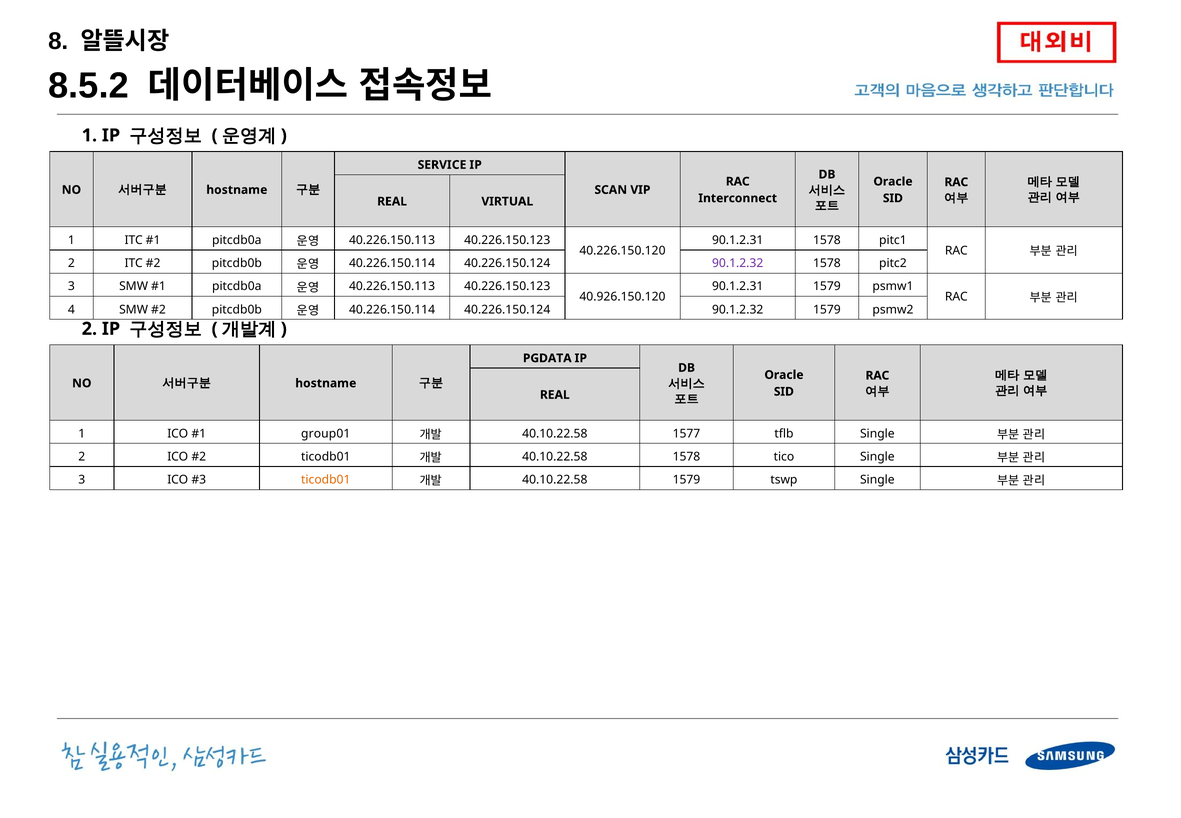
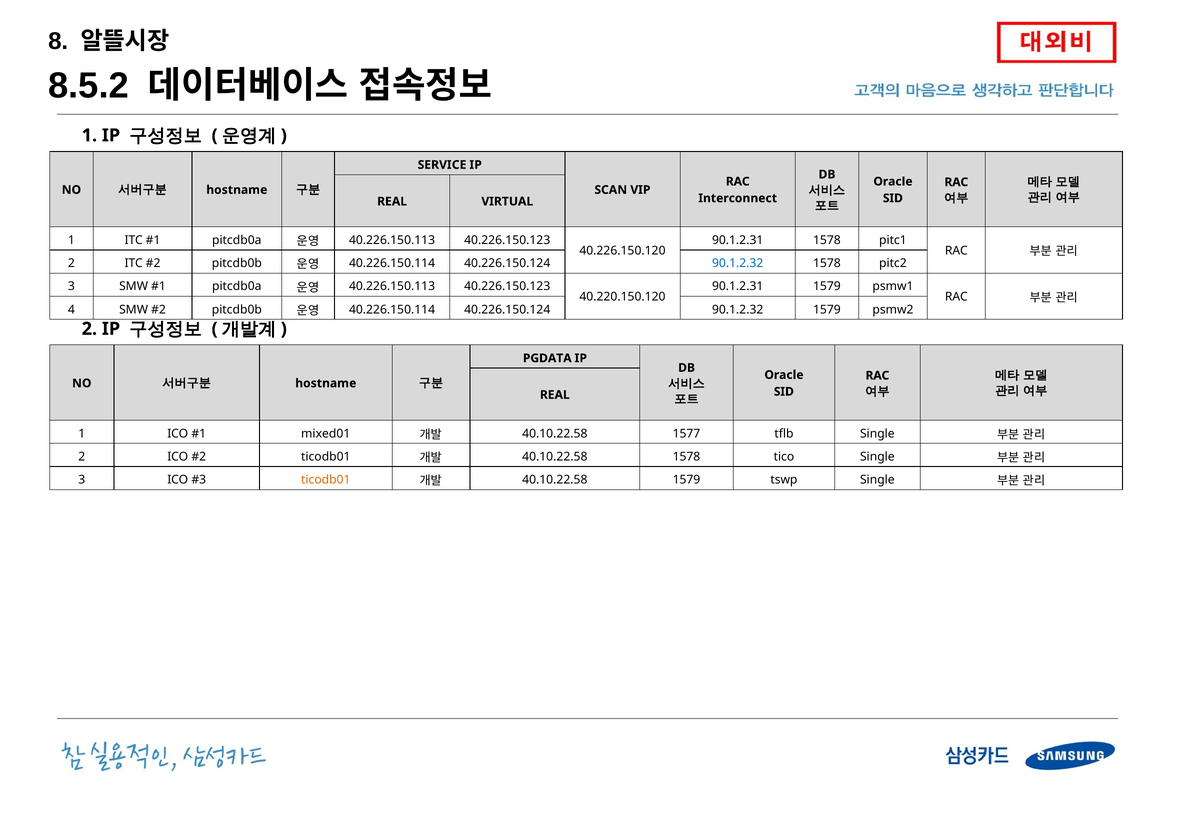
90.1.2.32 at (738, 263) colour: purple -> blue
40.926.150.120: 40.926.150.120 -> 40.220.150.120
group01: group01 -> mixed01
